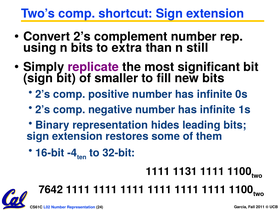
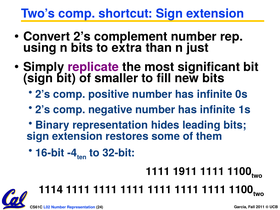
still: still -> just
1131: 1131 -> 1911
7642: 7642 -> 1114
